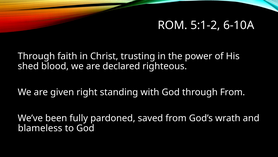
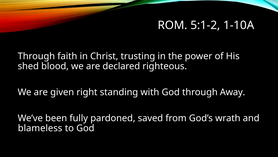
6-10A: 6-10A -> 1-10A
through From: From -> Away
